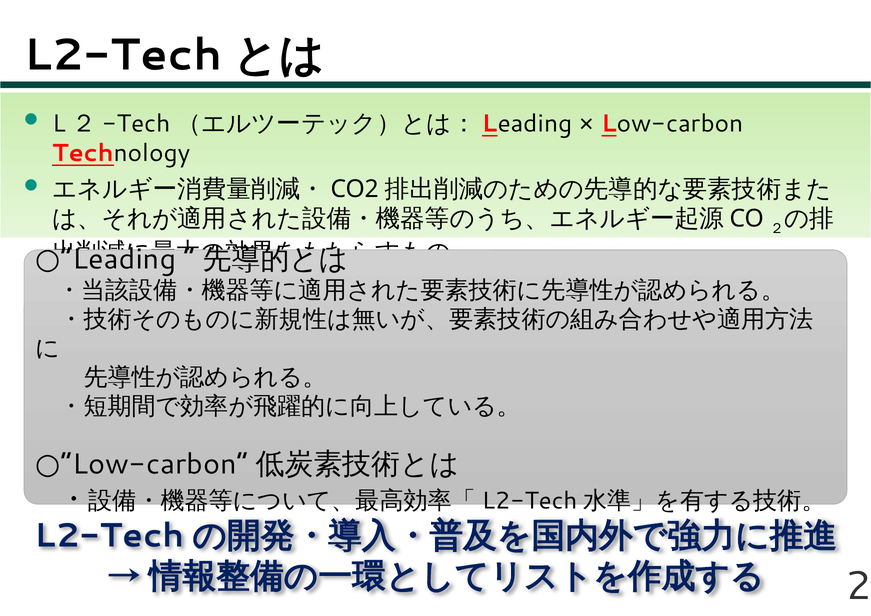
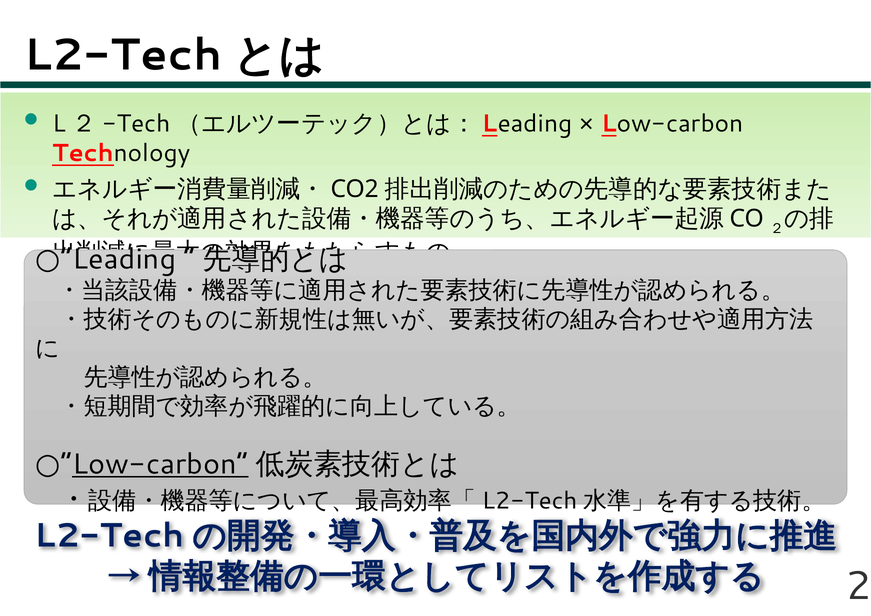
Low-carbon at (160, 464) underline: none -> present
